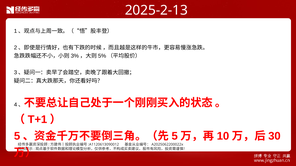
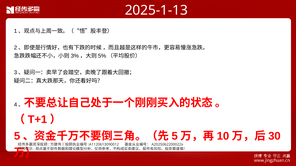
2025-2-13: 2025-2-13 -> 2025-1-13
